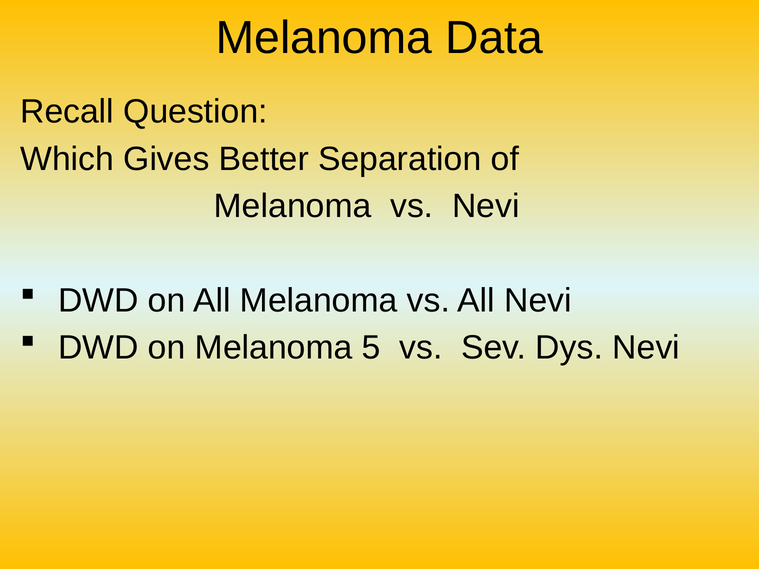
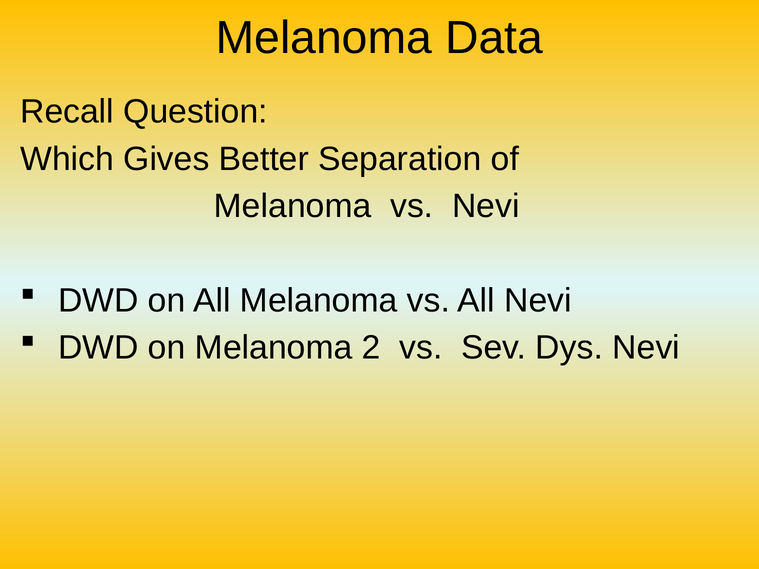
5: 5 -> 2
